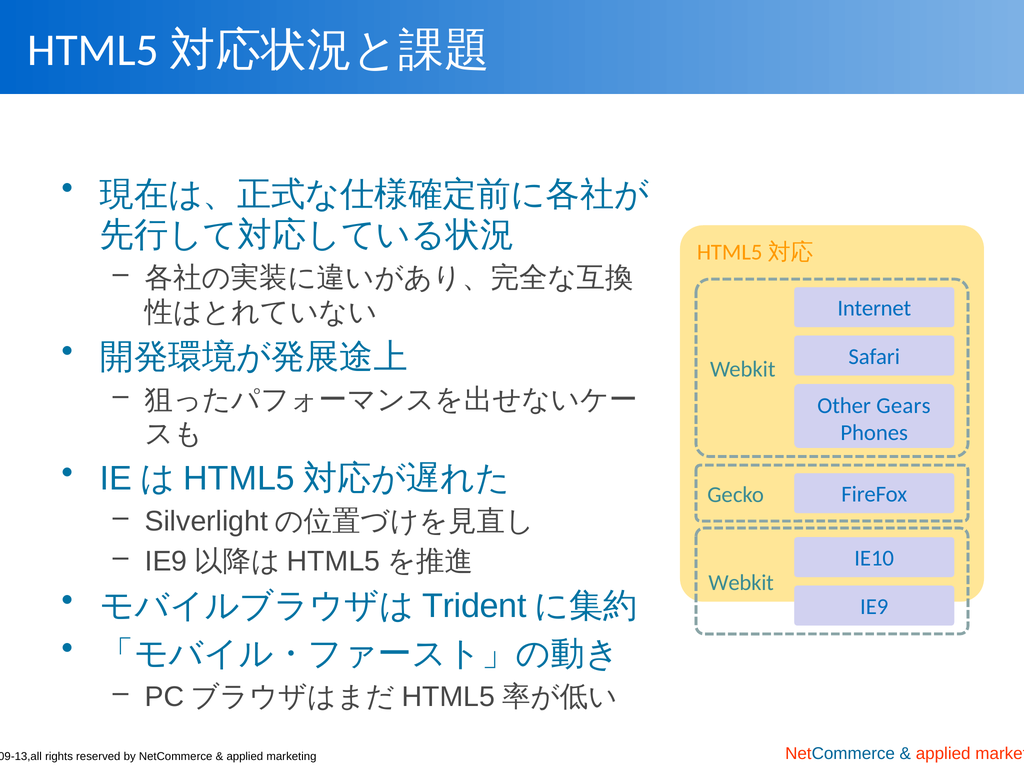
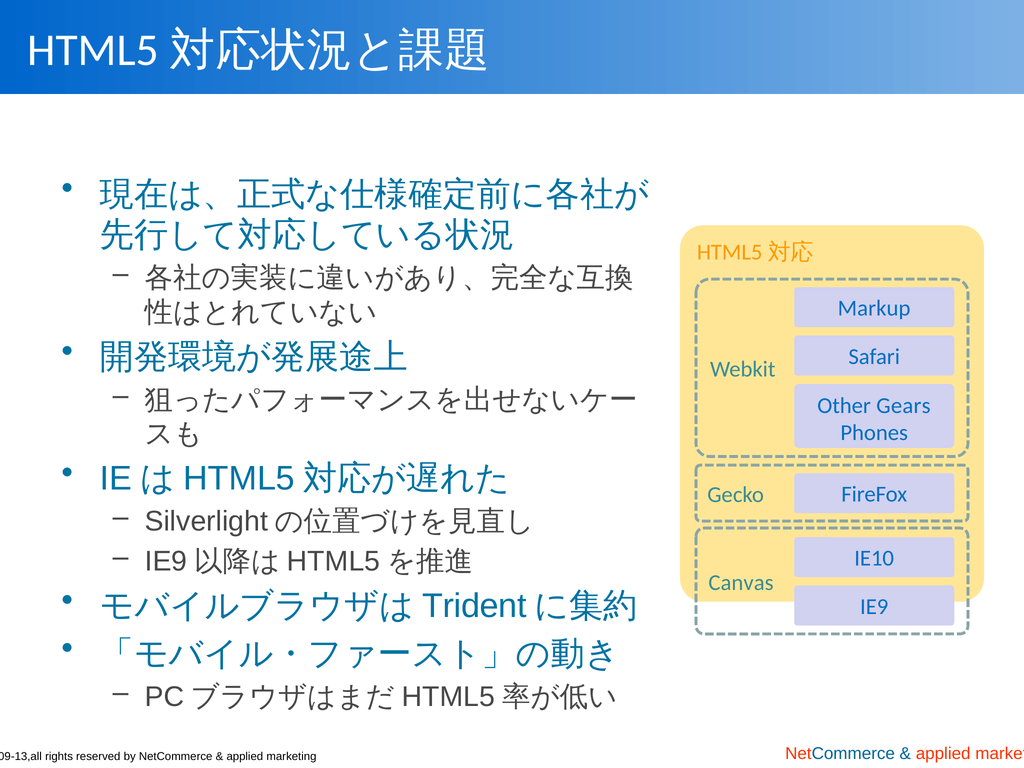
Internet: Internet -> Markup
Webkit at (741, 583): Webkit -> Canvas
